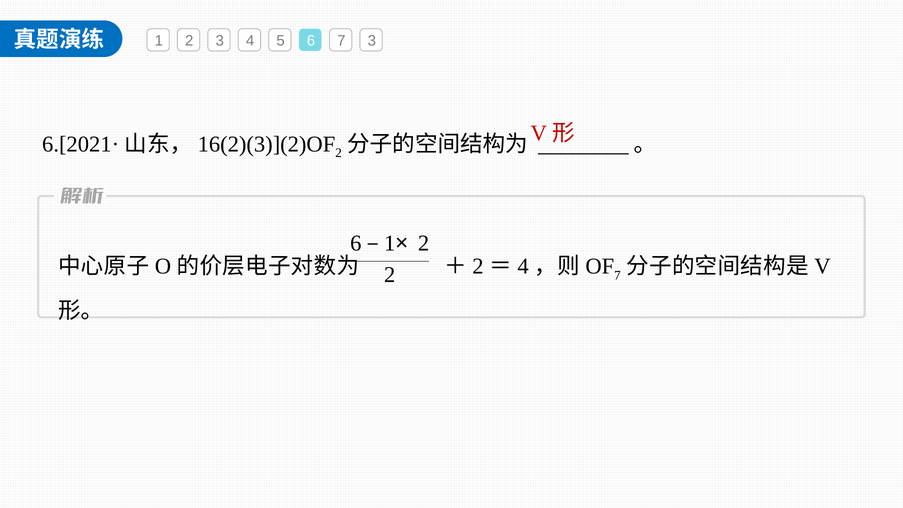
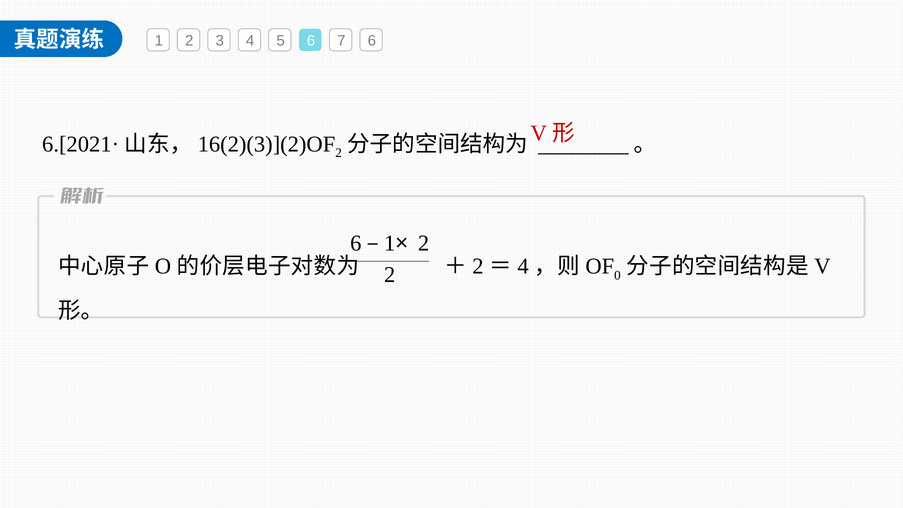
7 3: 3 -> 6
7 at (618, 275): 7 -> 0
